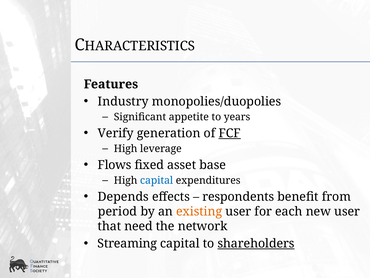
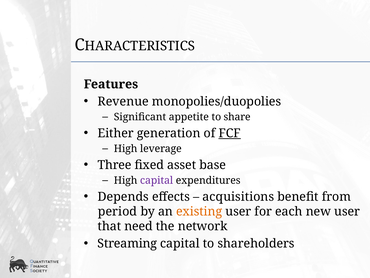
Industry: Industry -> Revenue
years: years -> share
Verify: Verify -> Either
Flows: Flows -> Three
capital at (157, 180) colour: blue -> purple
respondents: respondents -> acquisitions
shareholders underline: present -> none
